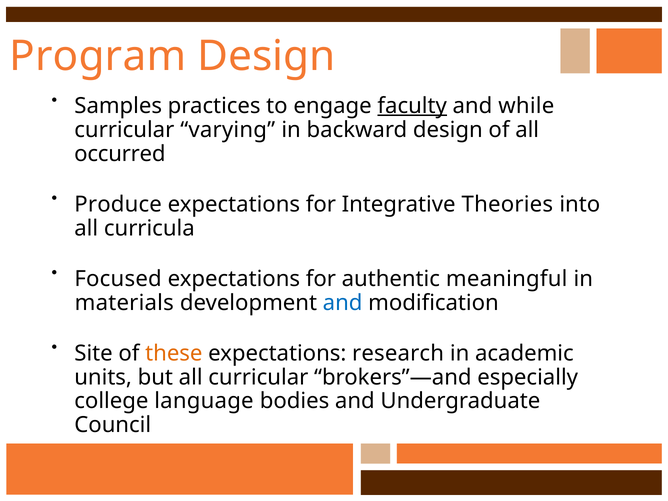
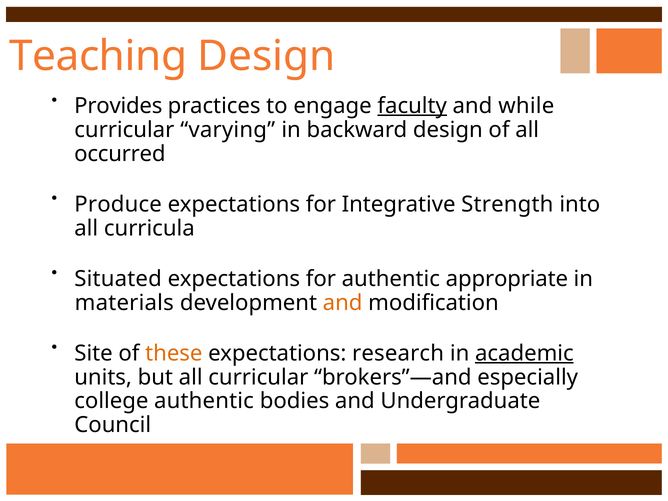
Program: Program -> Teaching
Samples: Samples -> Provides
Theories: Theories -> Strength
Focused: Focused -> Situated
meaningful: meaningful -> appropriate
and at (343, 303) colour: blue -> orange
academic underline: none -> present
college language: language -> authentic
